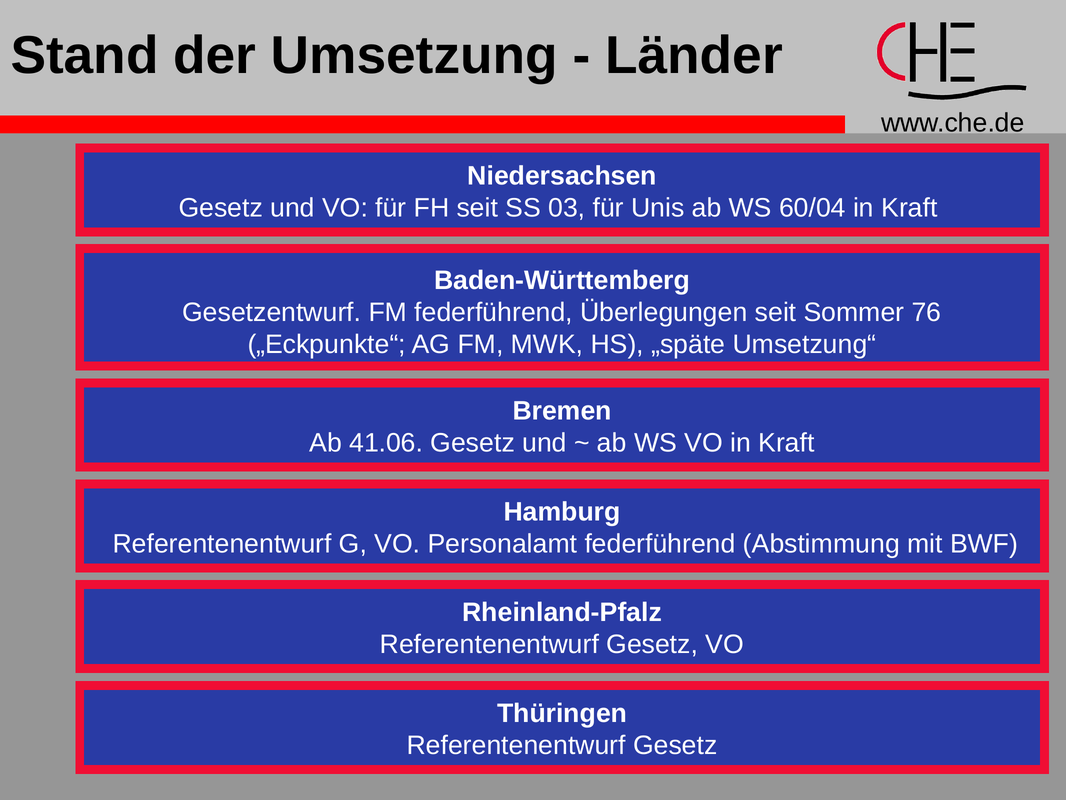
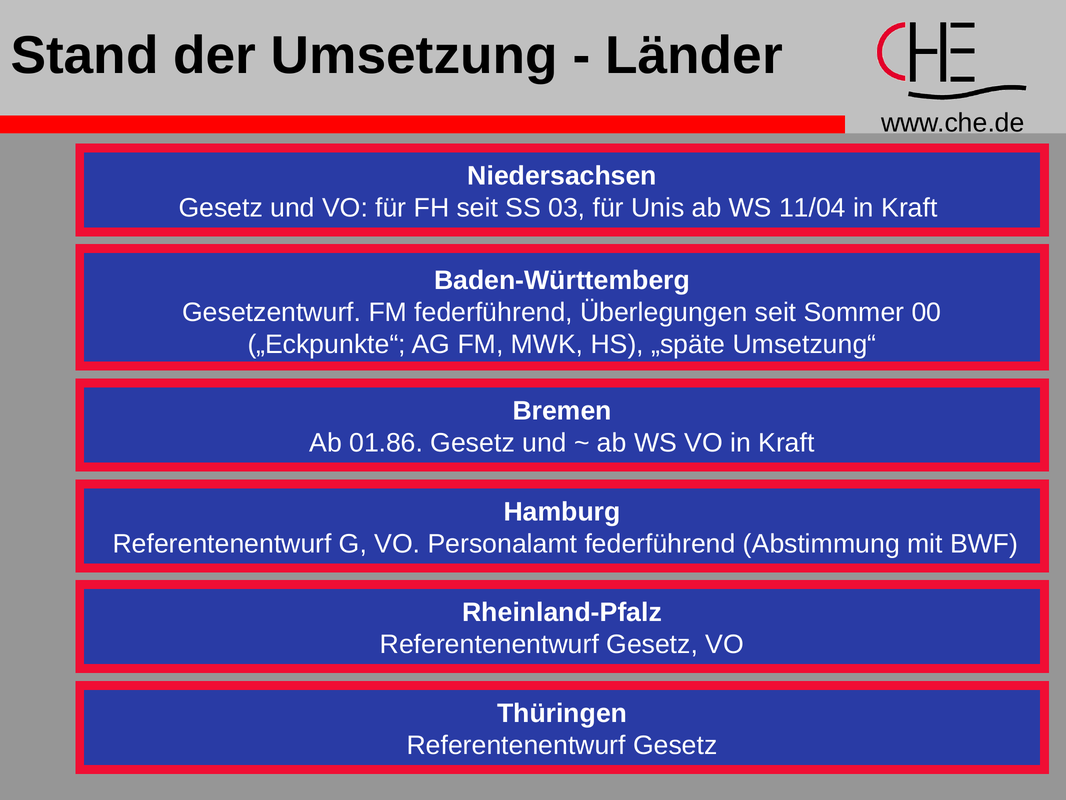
60/04: 60/04 -> 11/04
76: 76 -> 00
41.06: 41.06 -> 01.86
